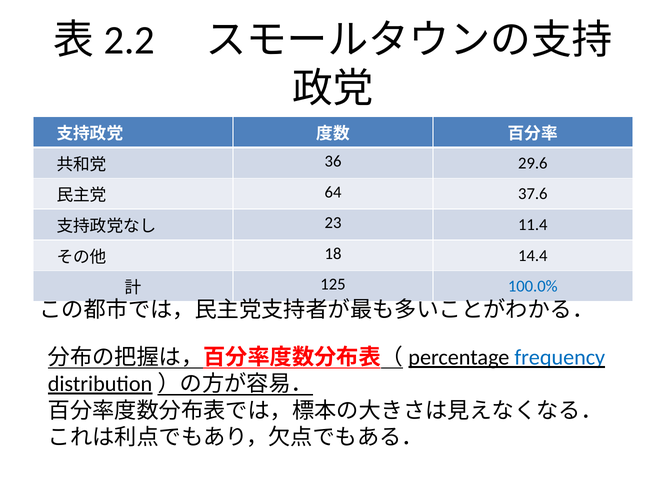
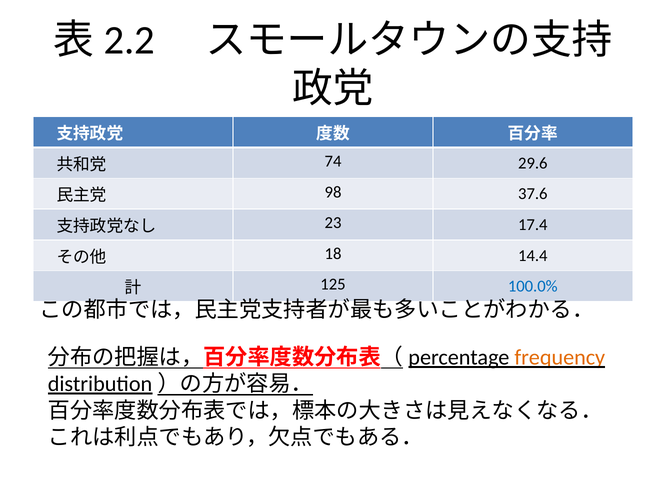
36: 36 -> 74
64: 64 -> 98
11.4: 11.4 -> 17.4
frequency colour: blue -> orange
